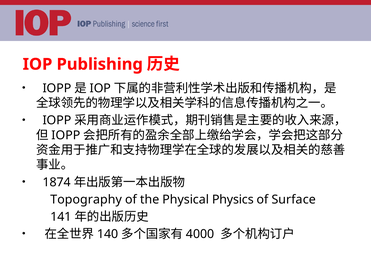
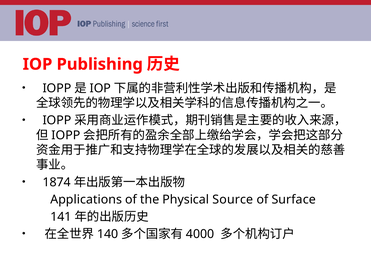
Topography: Topography -> Applications
Physics: Physics -> Source
